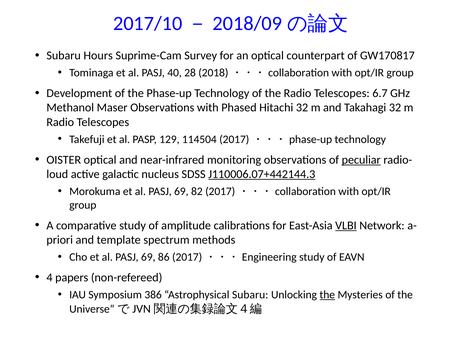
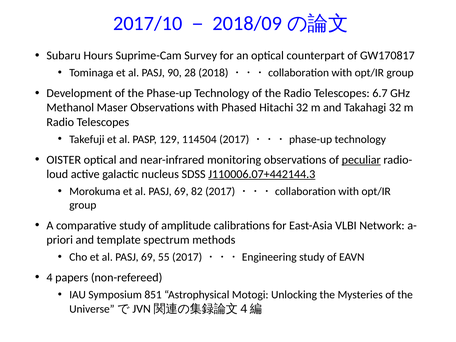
40: 40 -> 90
VLBI underline: present -> none
86: 86 -> 55
386: 386 -> 851
Astrophysical Subaru: Subaru -> Motogi
the at (327, 295) underline: present -> none
